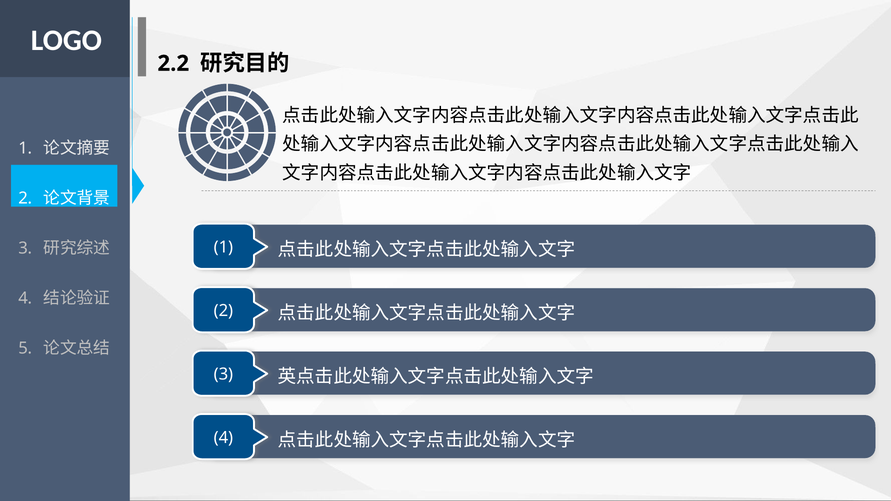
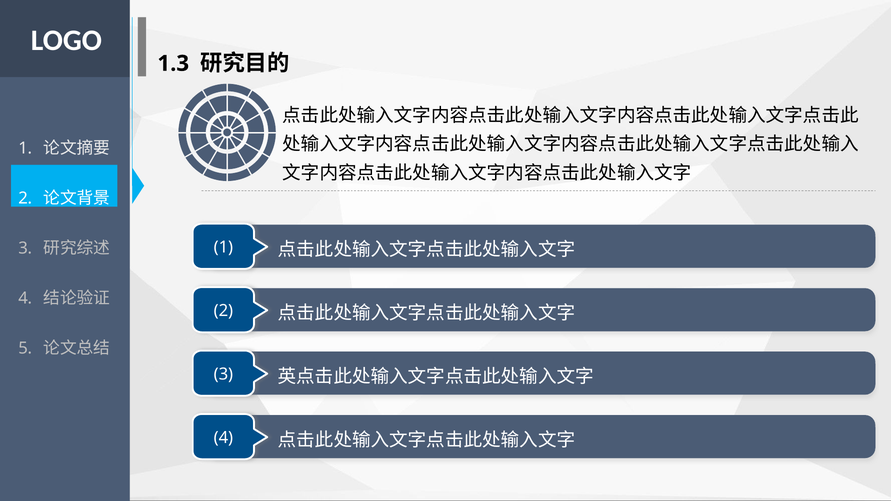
2.2: 2.2 -> 1.3
